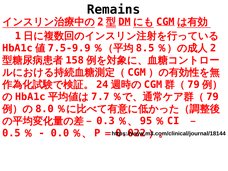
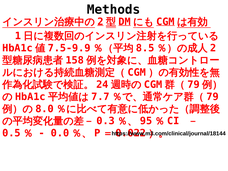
Remains: Remains -> Methods
